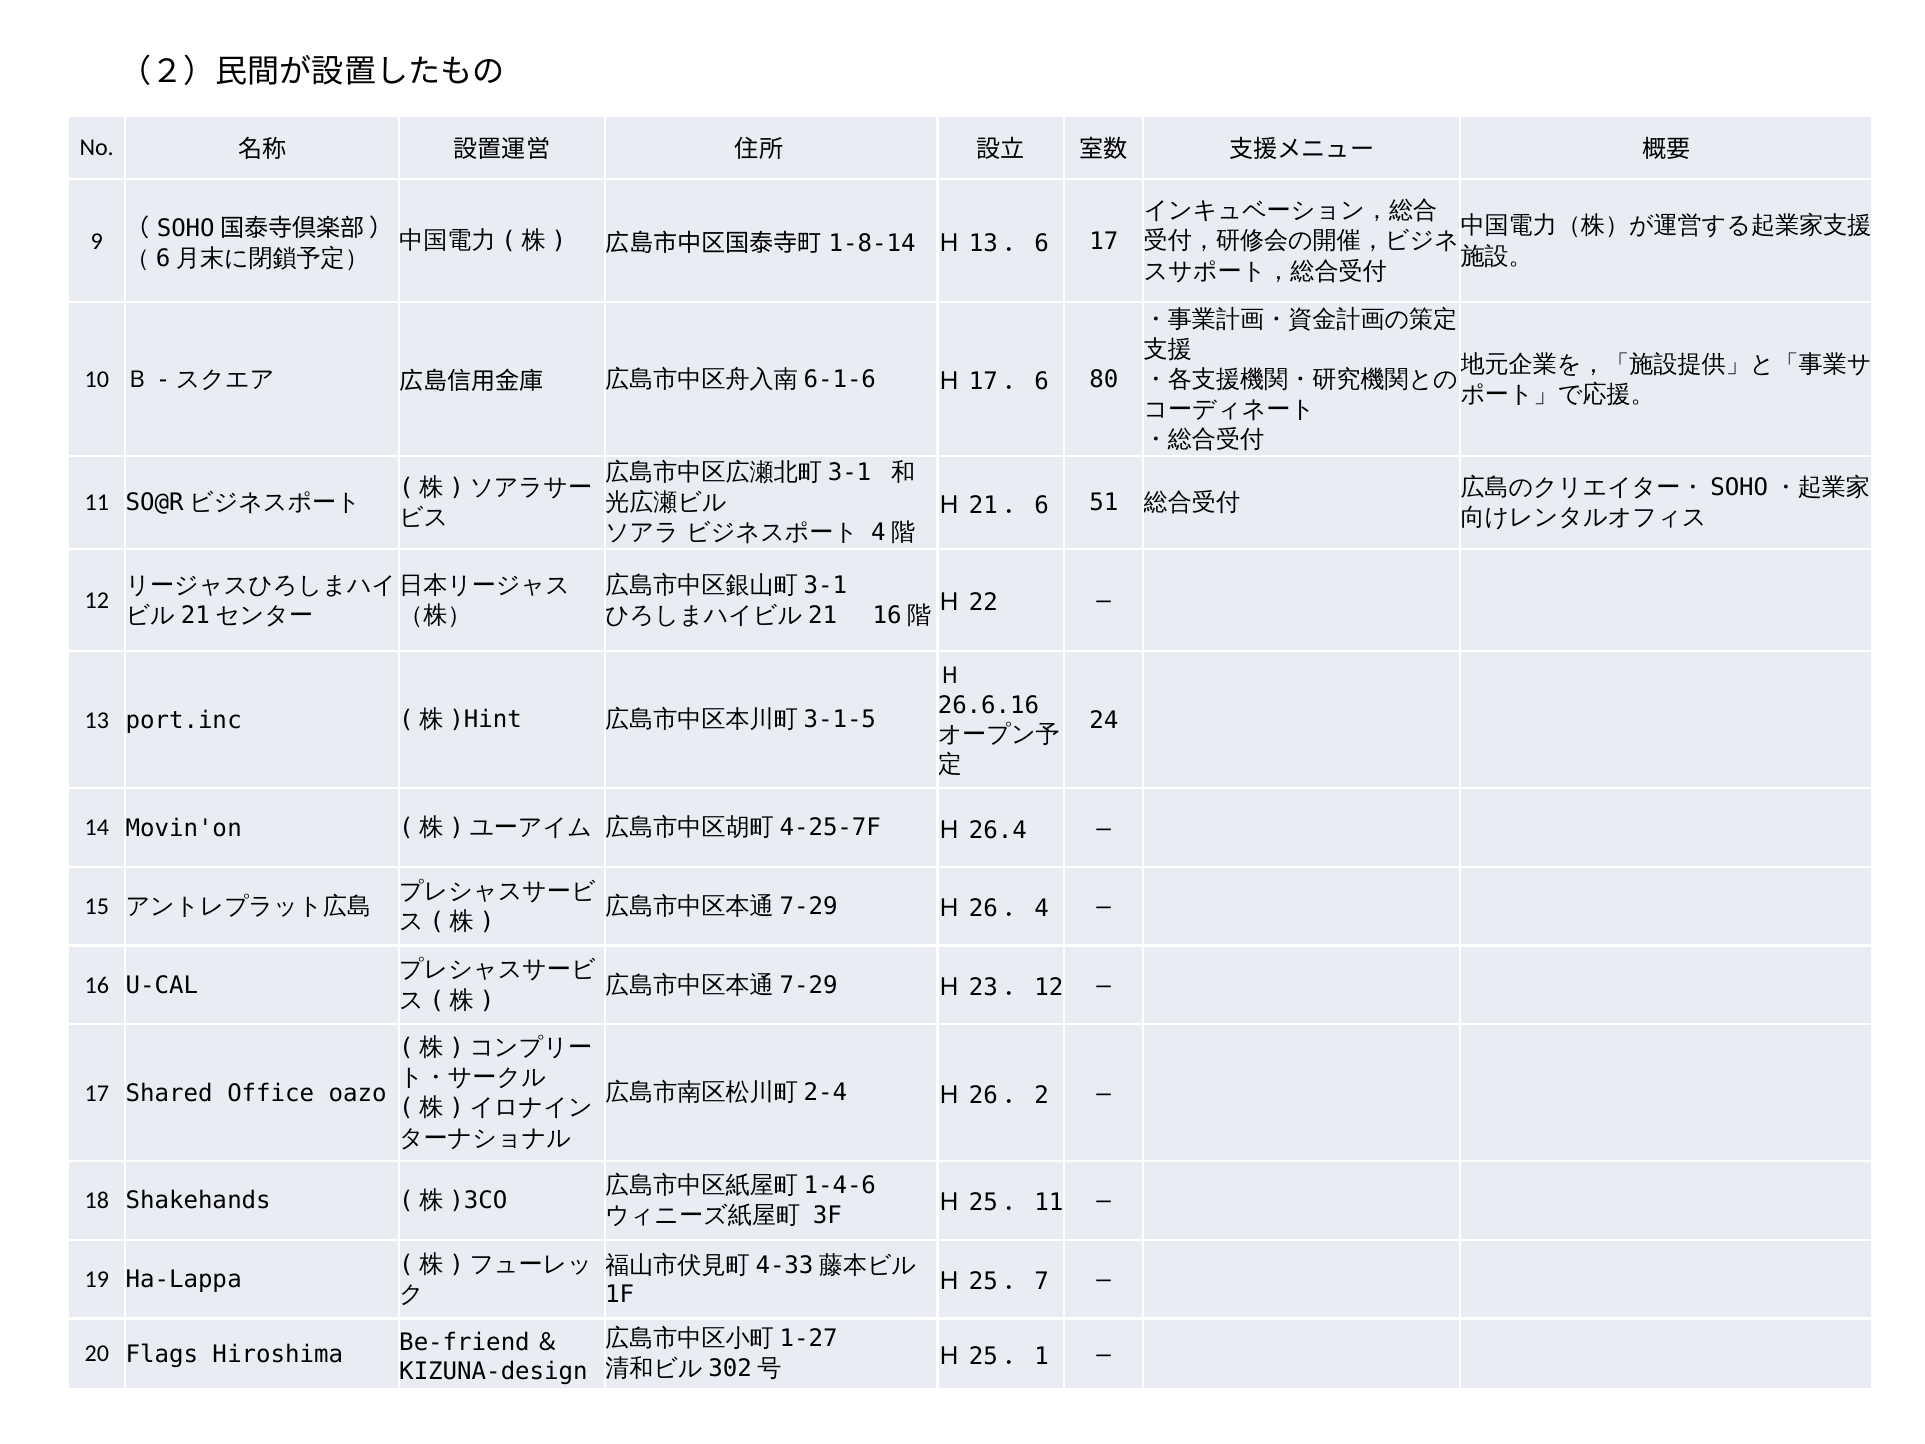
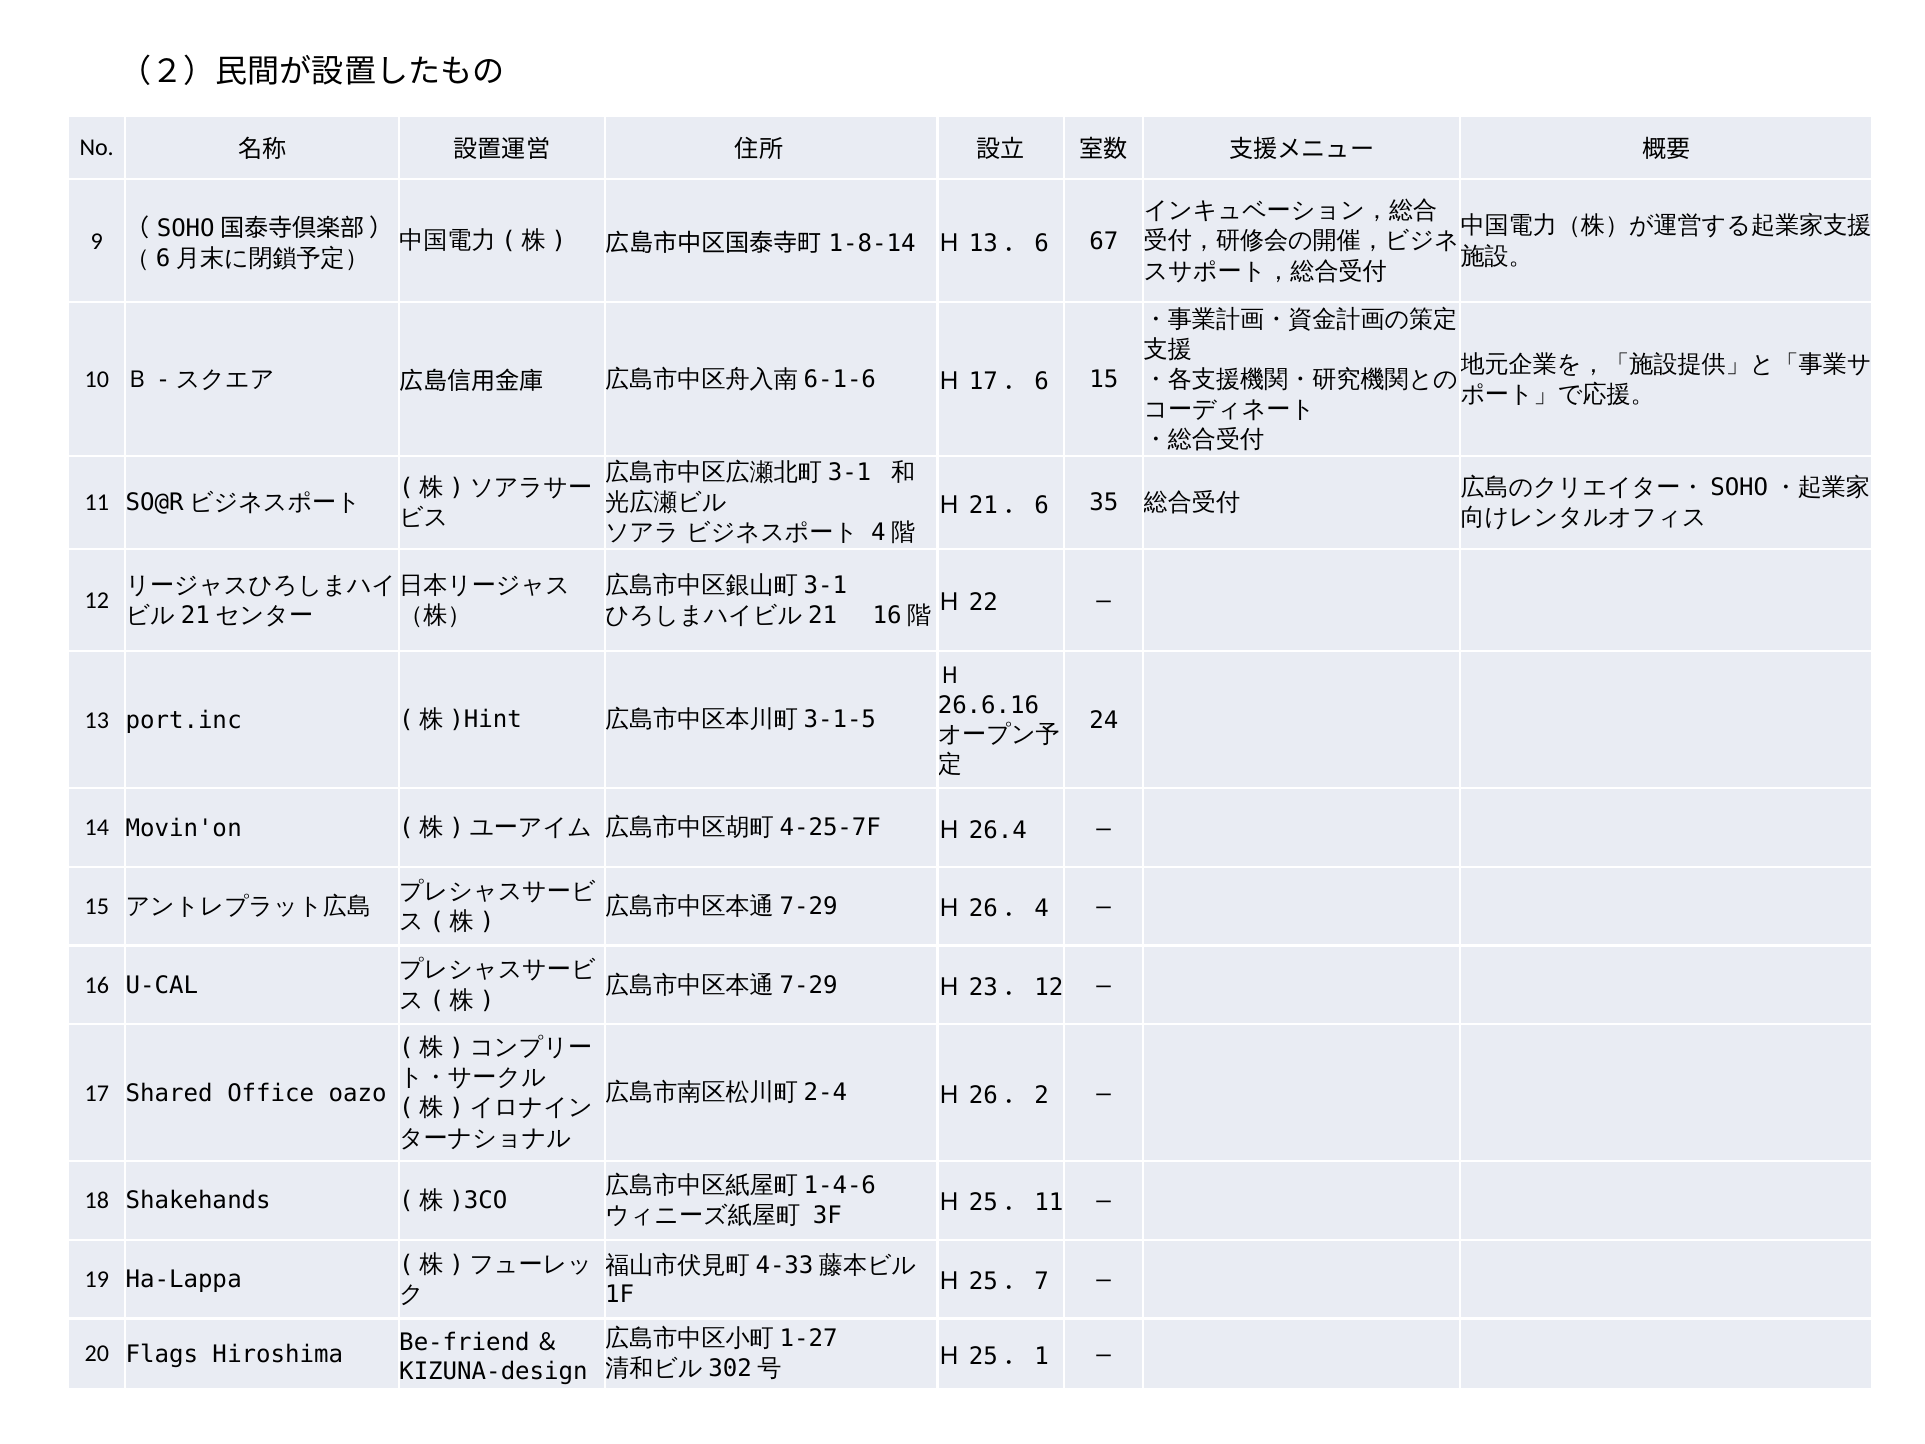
17 at (1104, 241): 17 -> 67
80 at (1104, 380): 80 -> 15
51: 51 -> 35
